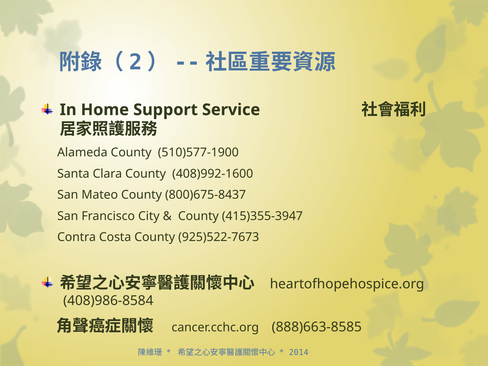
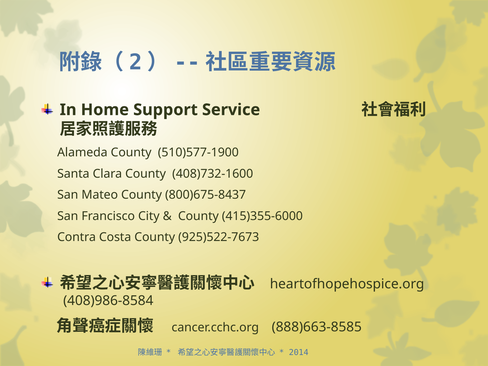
408)992-1600: 408)992-1600 -> 408)732-1600
415)355-3947: 415)355-3947 -> 415)355-6000
